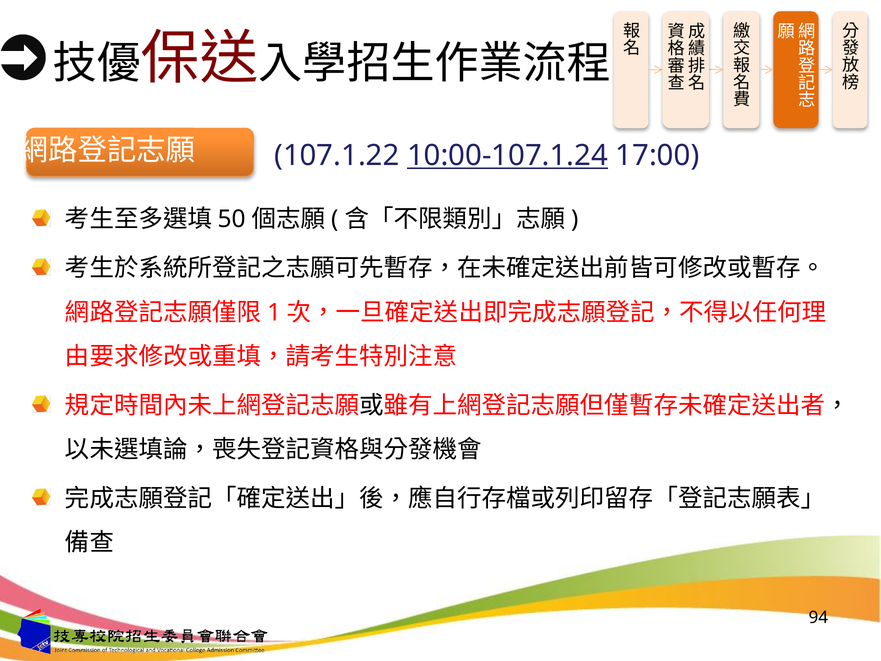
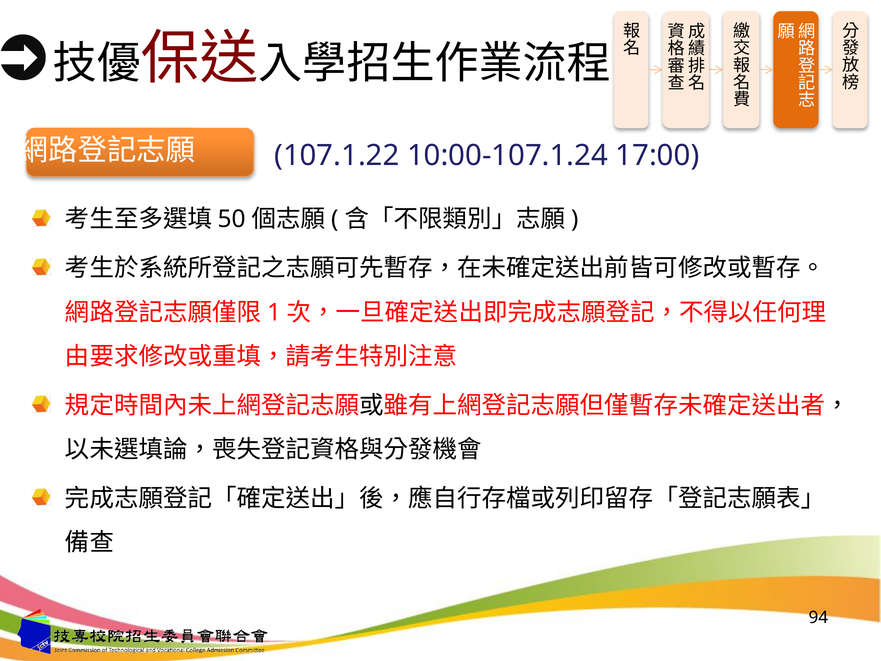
10:00-107.1.24 underline: present -> none
